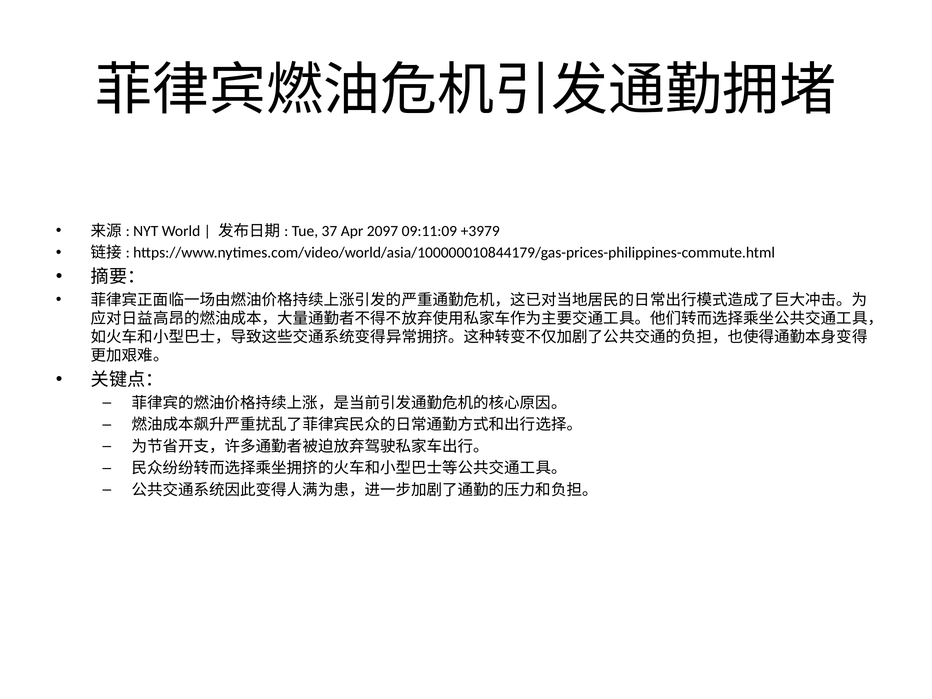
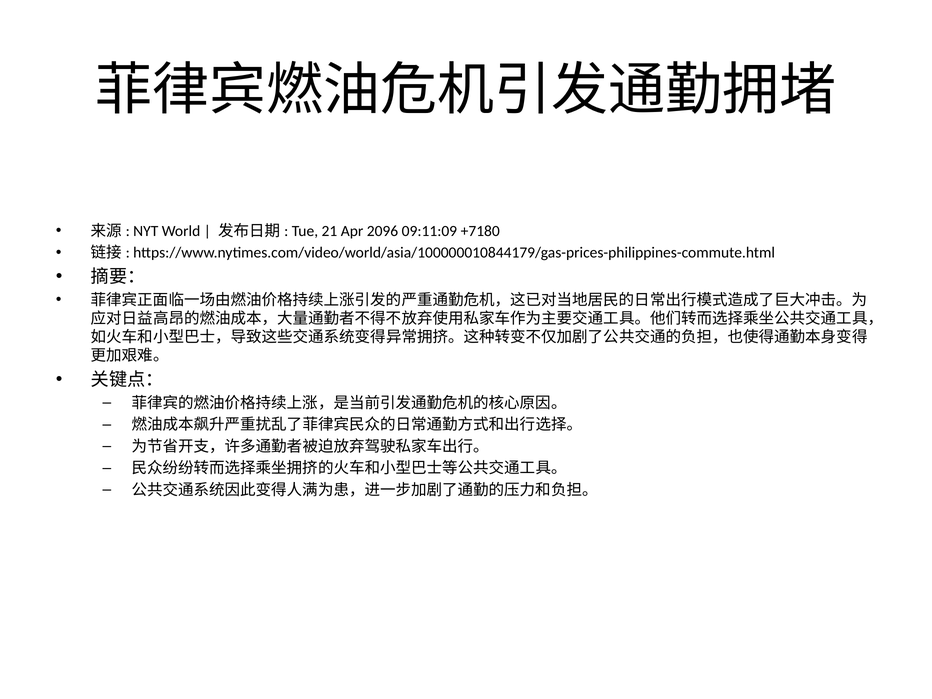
37: 37 -> 21
2097: 2097 -> 2096
+3979: +3979 -> +7180
